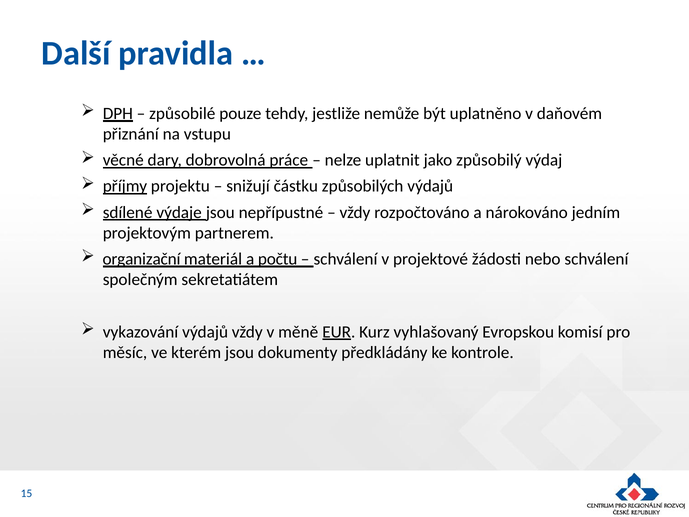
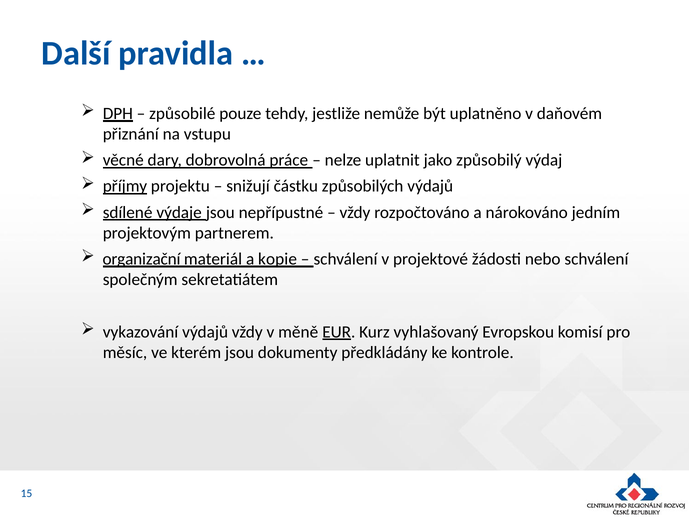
počtu: počtu -> kopie
